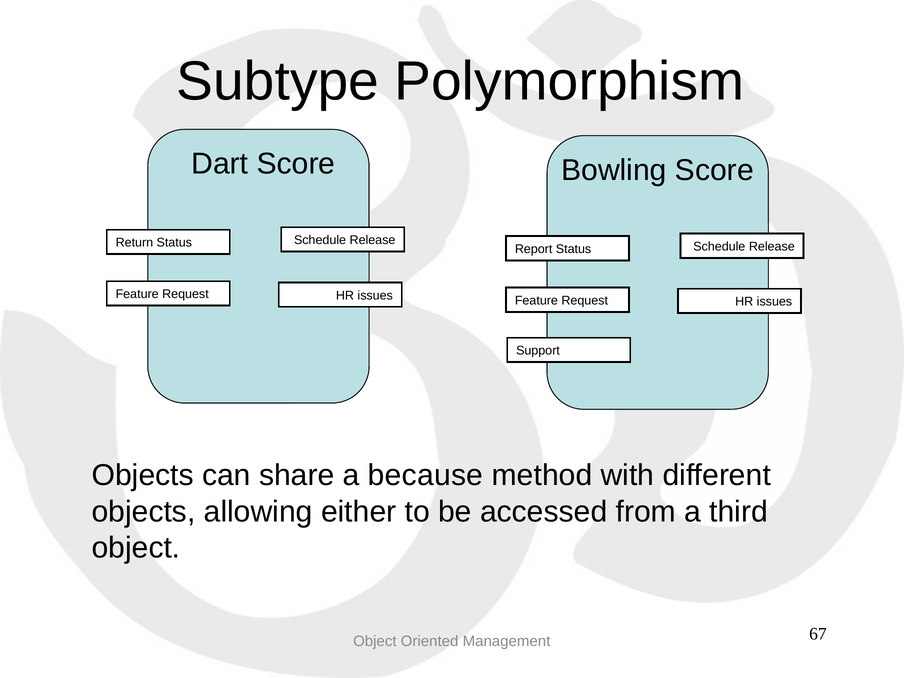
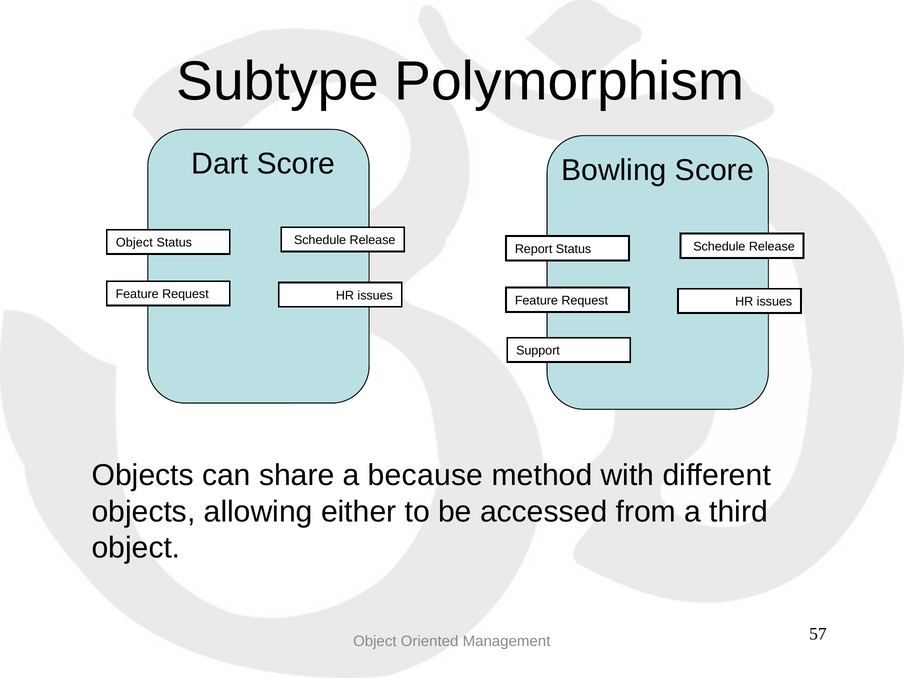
Return at (134, 243): Return -> Object
67: 67 -> 57
